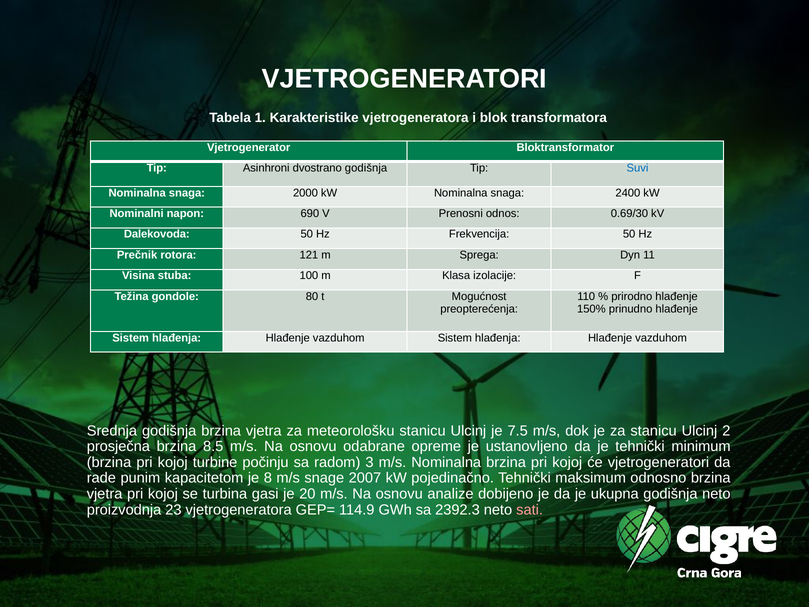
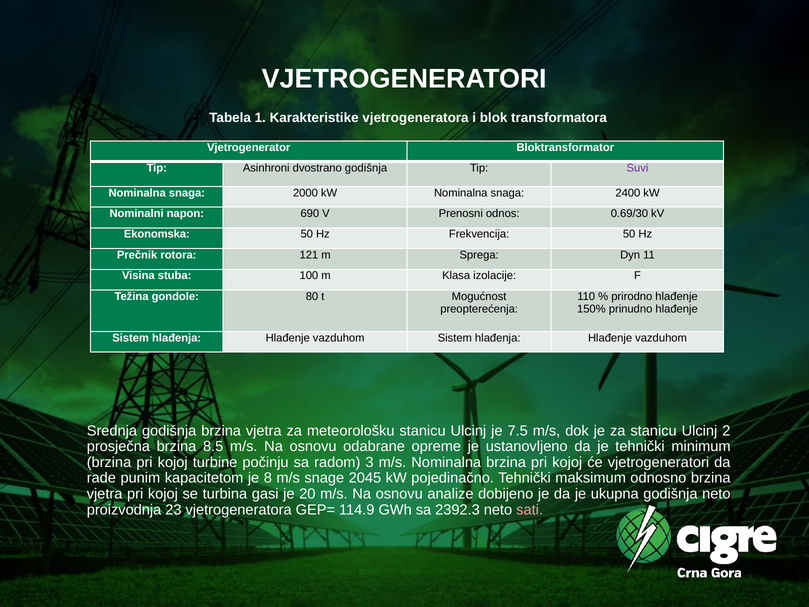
Suvi colour: blue -> purple
Dalekovoda: Dalekovoda -> Ekonomska
2007: 2007 -> 2045
